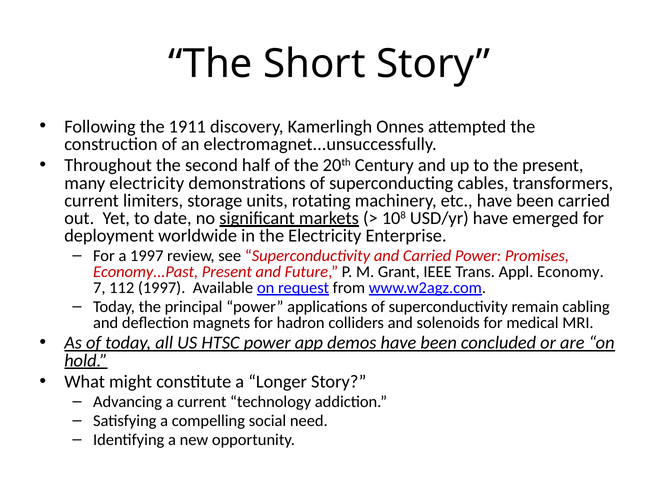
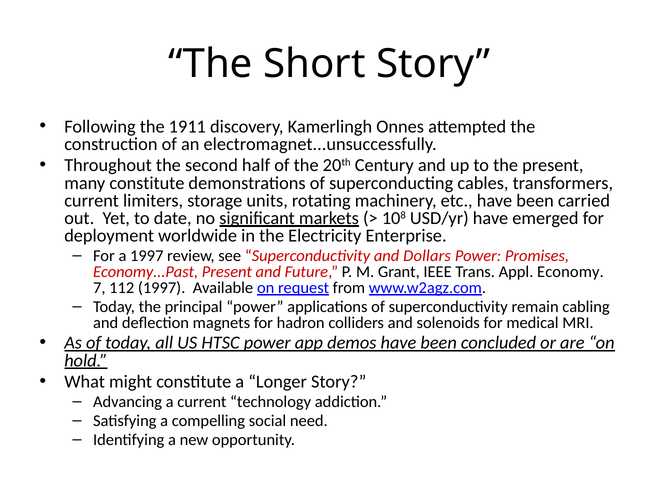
many electricity: electricity -> constitute
and Carried: Carried -> Dollars
